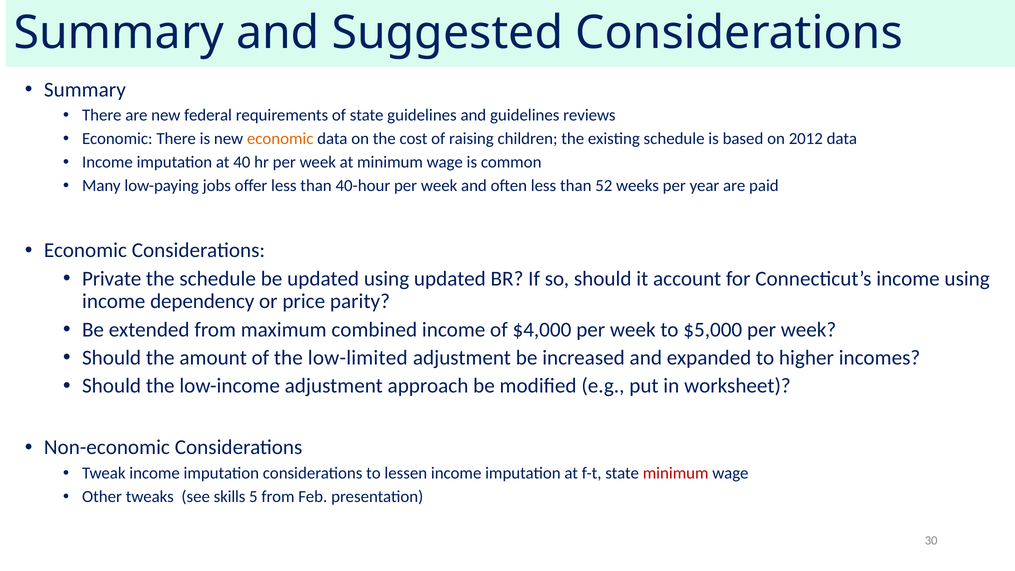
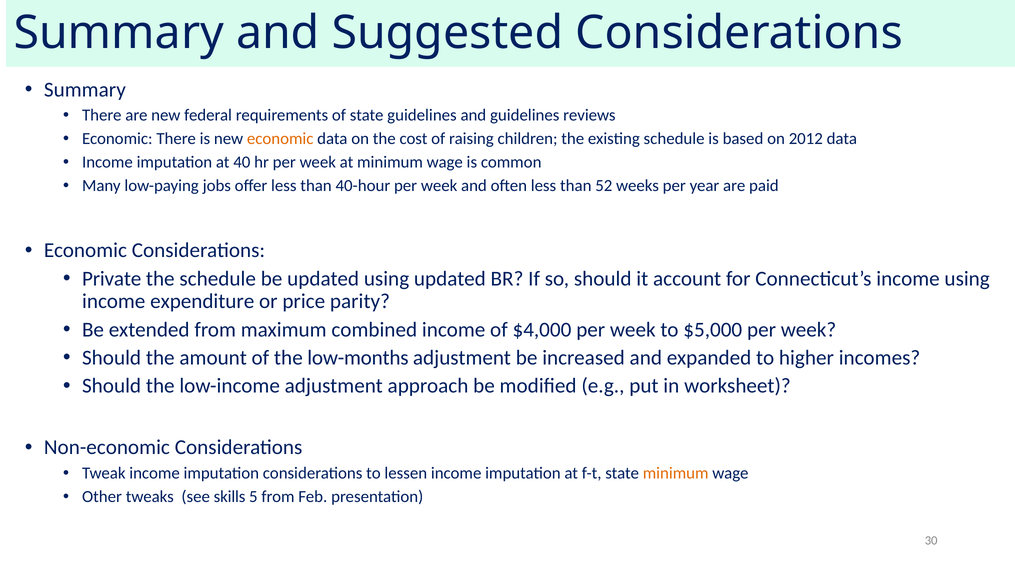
dependency: dependency -> expenditure
low-limited: low-limited -> low-months
minimum at (676, 473) colour: red -> orange
